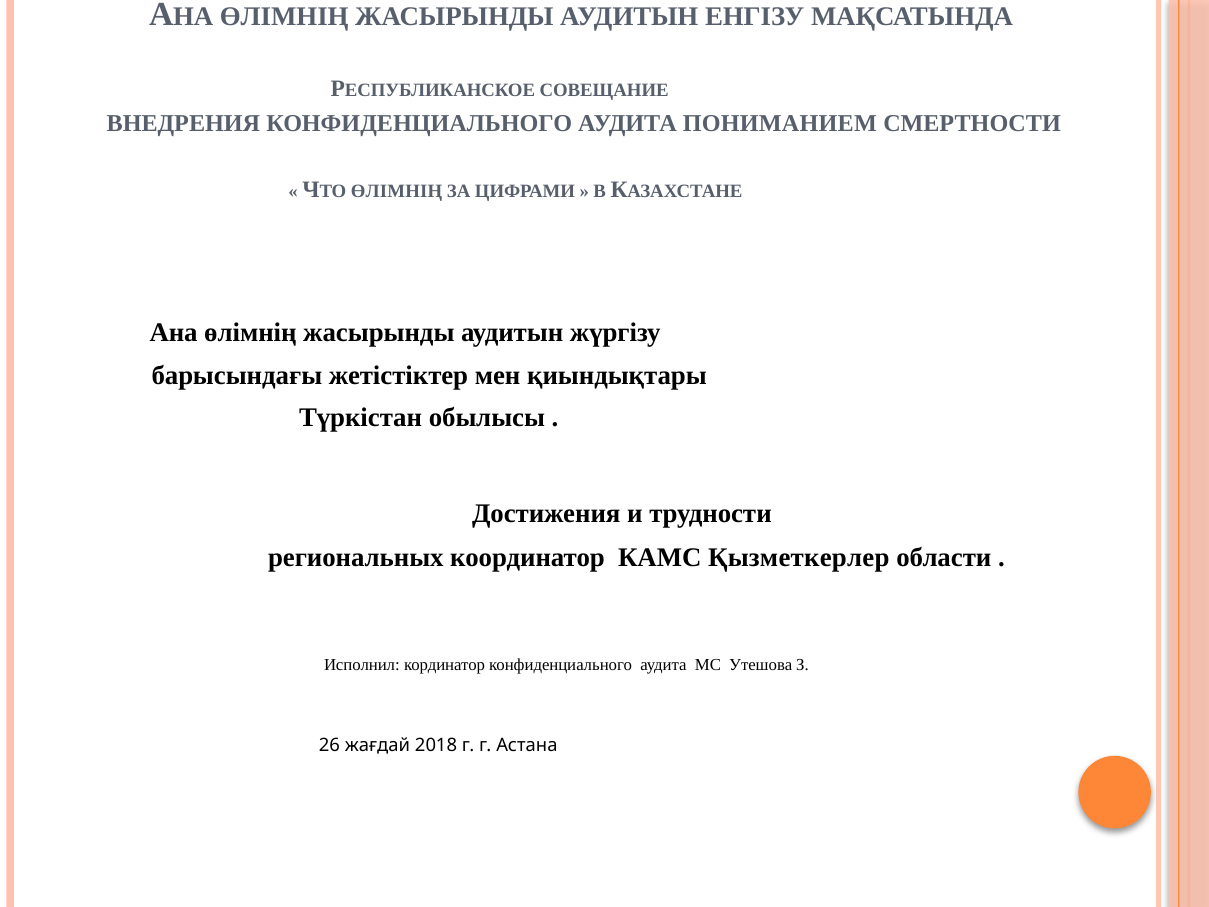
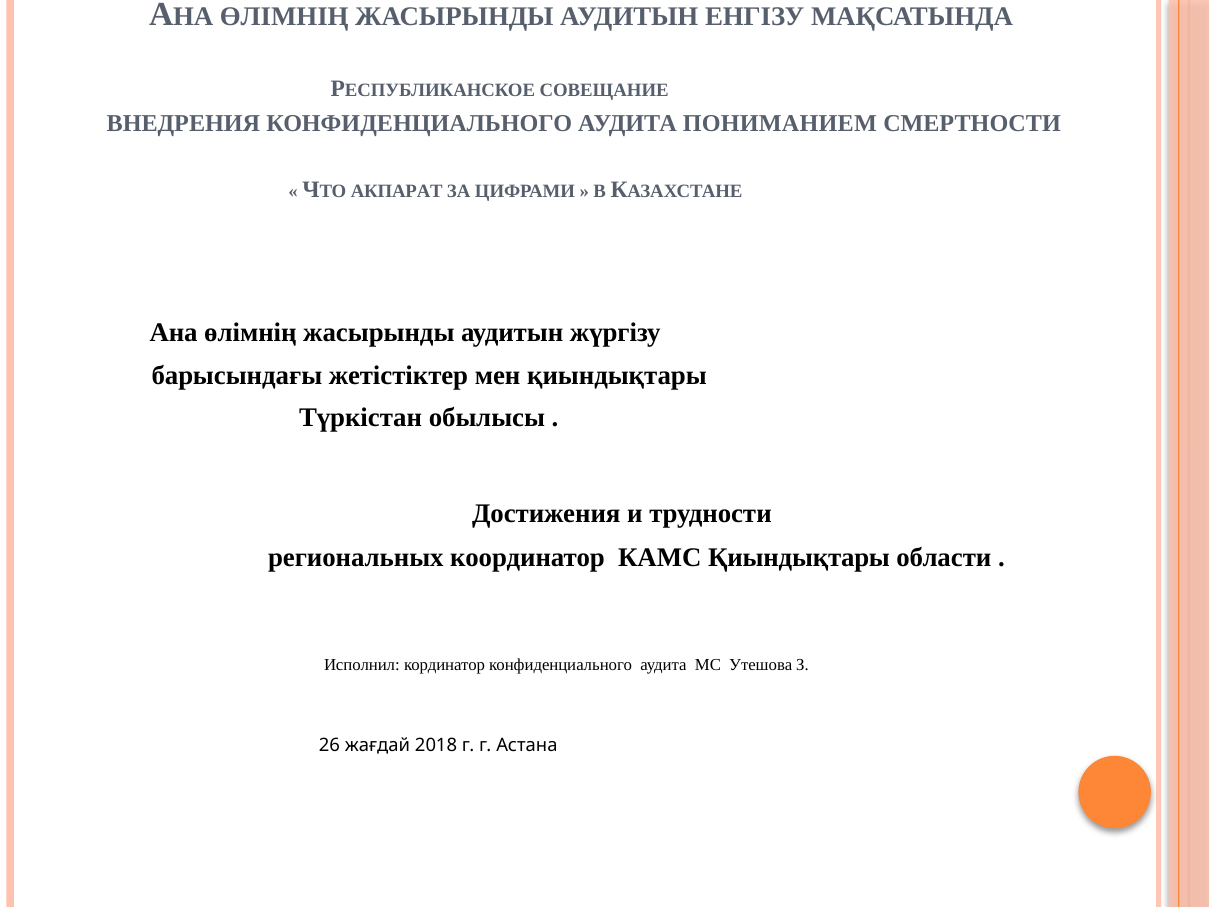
ӨЛІМНІҢ at (397, 191): ӨЛІМНІҢ -> АКПАРАТ
КАМС Қызметкерлер: Қызметкерлер -> Қиындықтары
